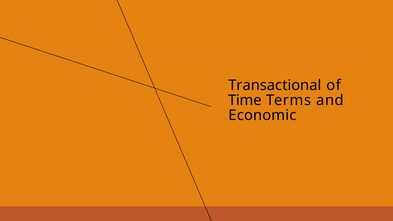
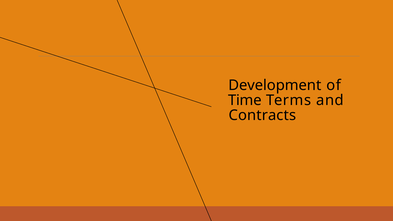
Transactional: Transactional -> Development
Economic: Economic -> Contracts
